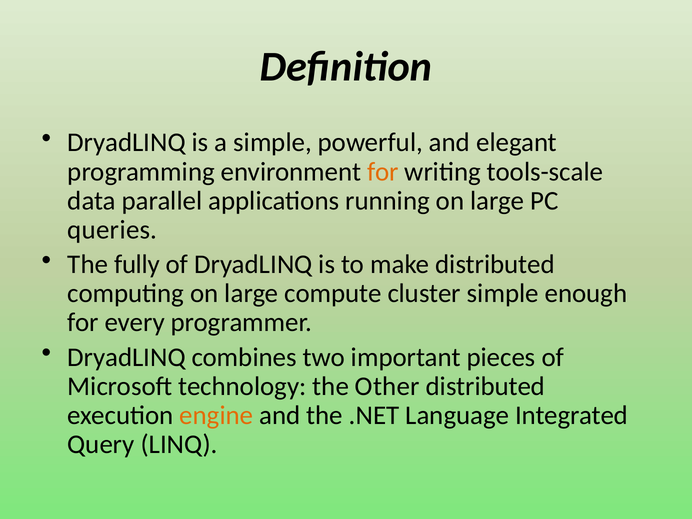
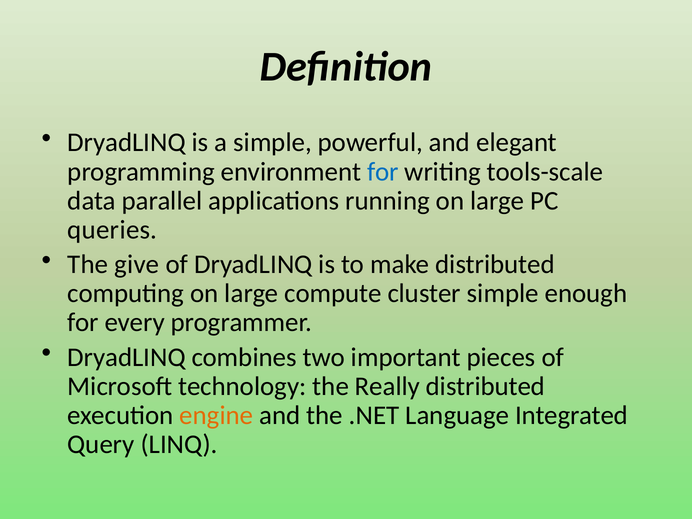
for at (383, 172) colour: orange -> blue
fully: fully -> give
Other: Other -> Really
